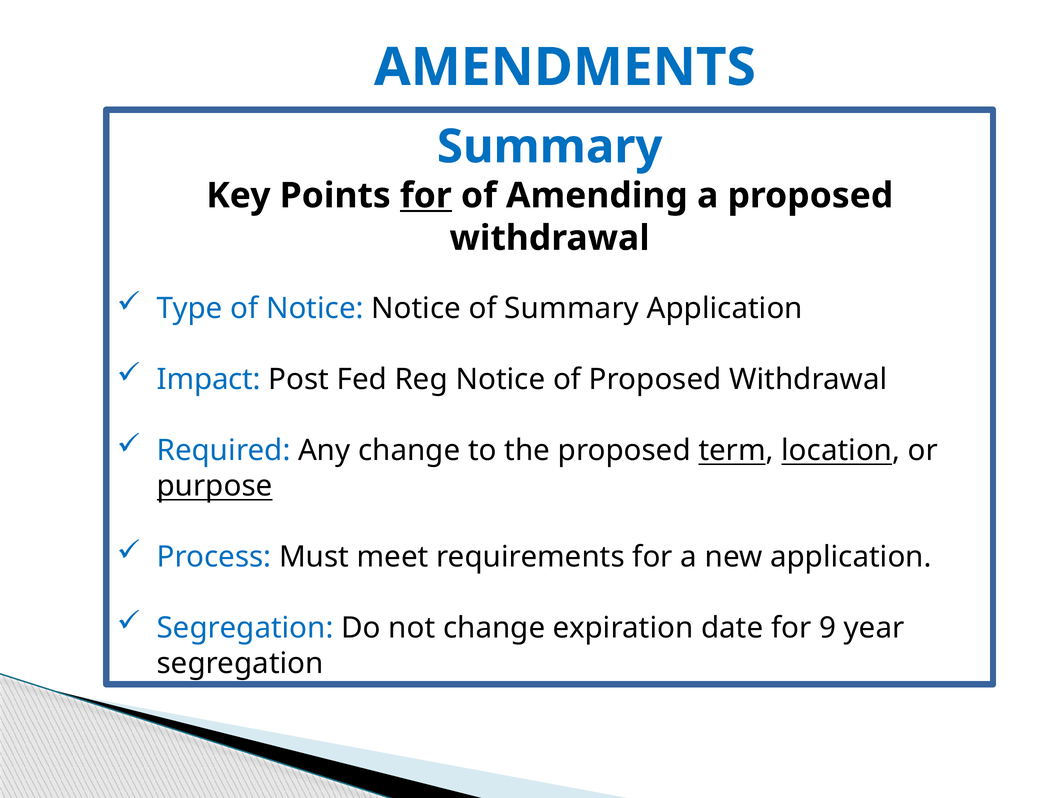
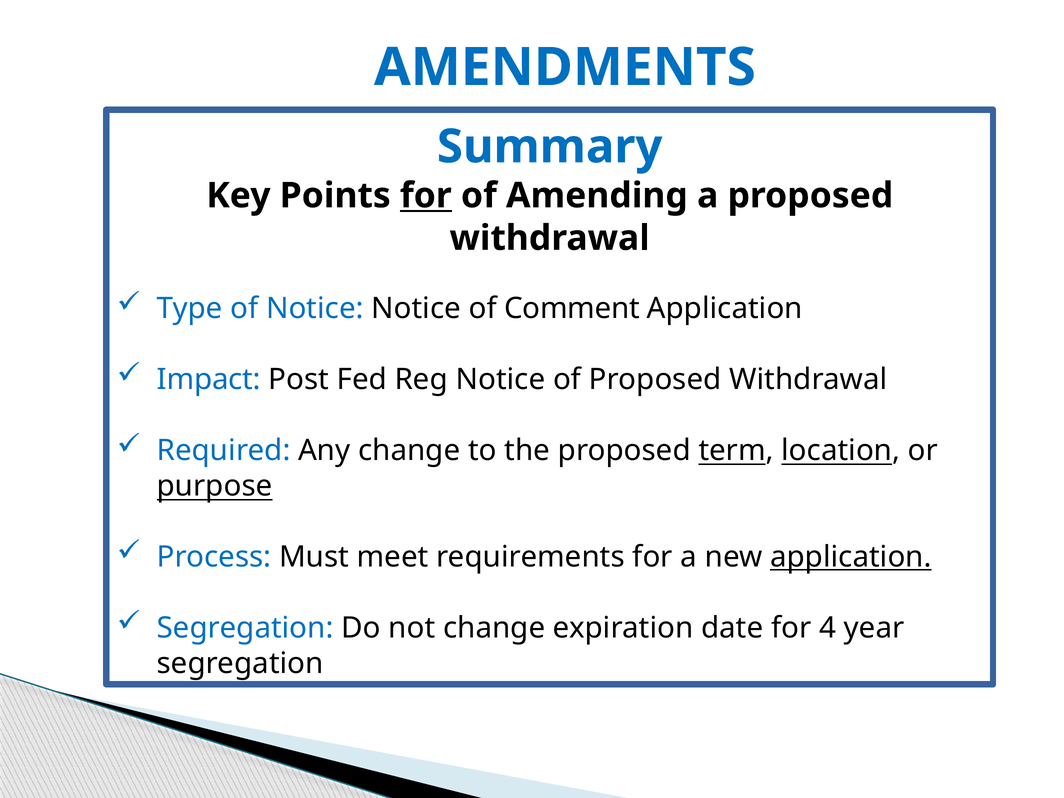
of Summary: Summary -> Comment
application at (851, 557) underline: none -> present
9: 9 -> 4
